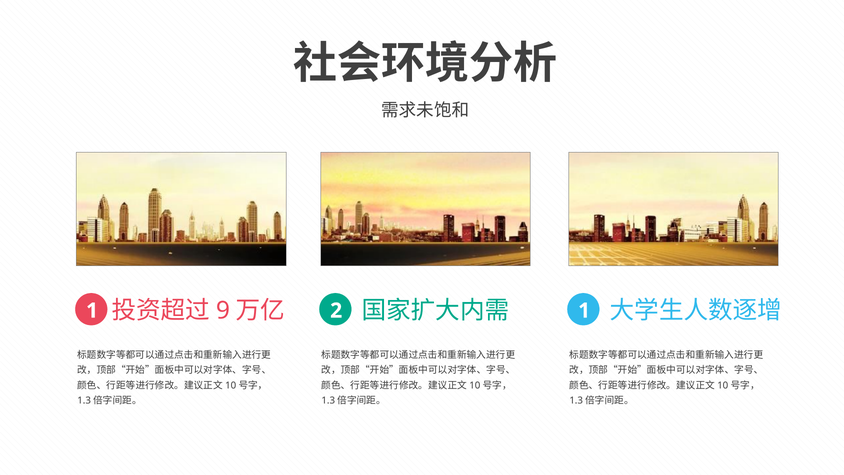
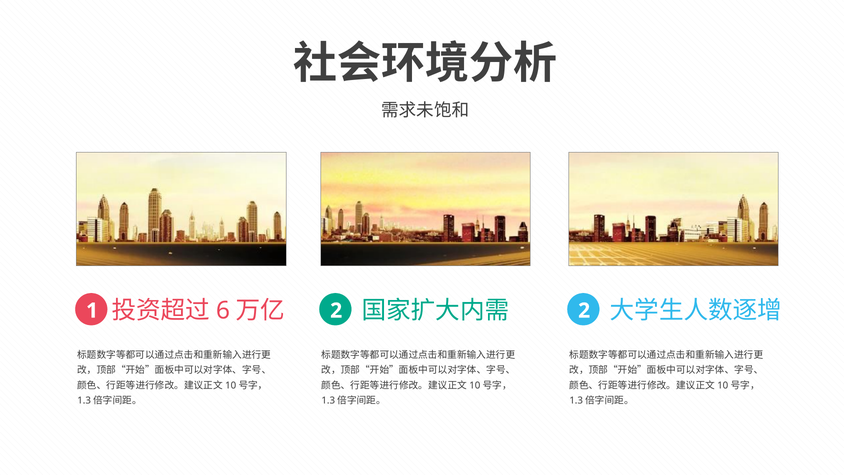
9: 9 -> 6
1 at (584, 310): 1 -> 2
